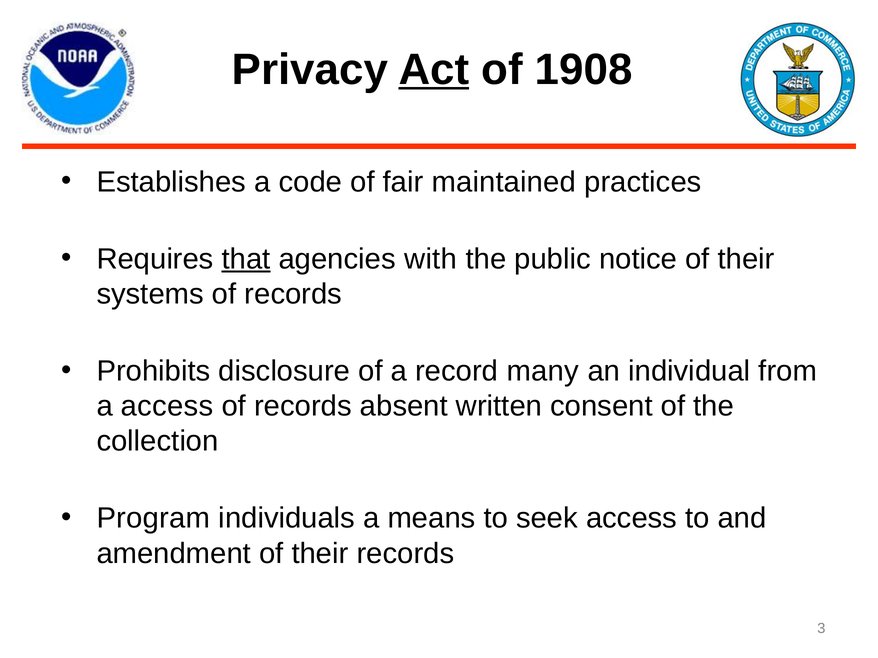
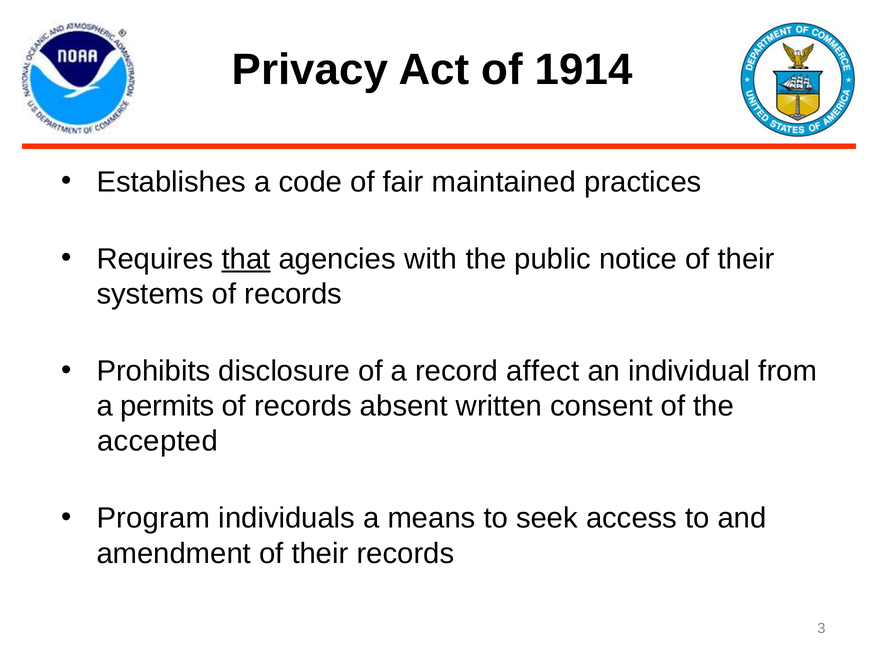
Act underline: present -> none
1908: 1908 -> 1914
many: many -> affect
a access: access -> permits
collection: collection -> accepted
